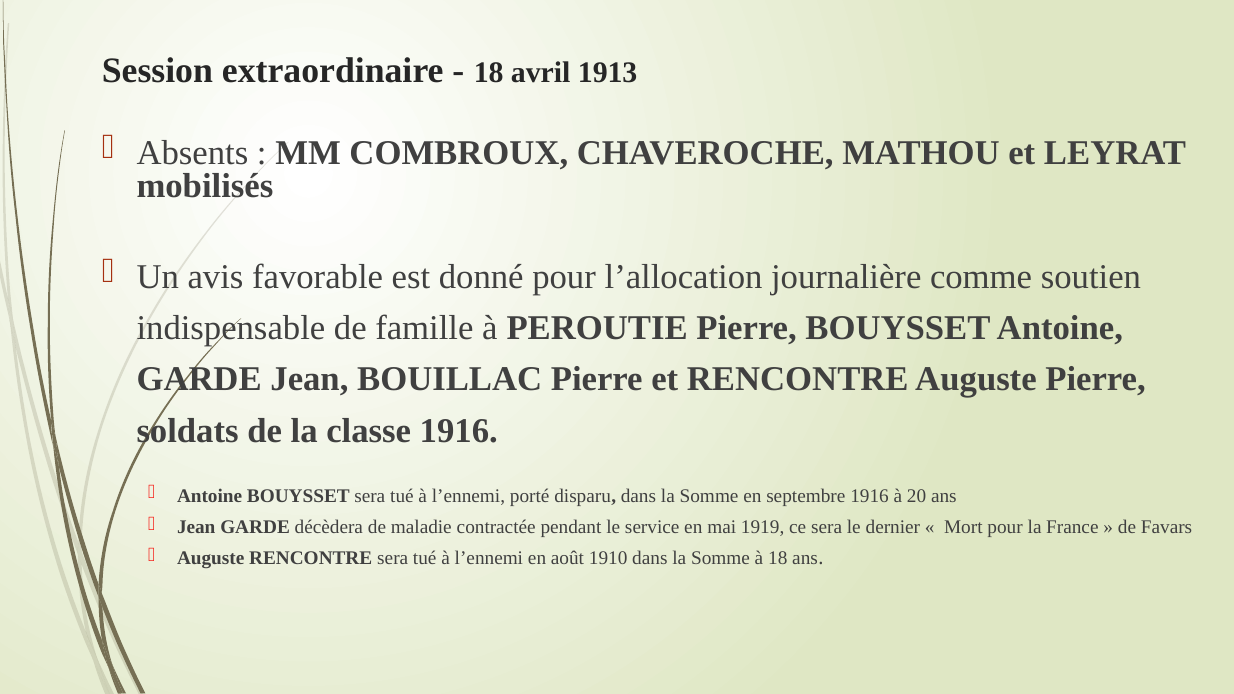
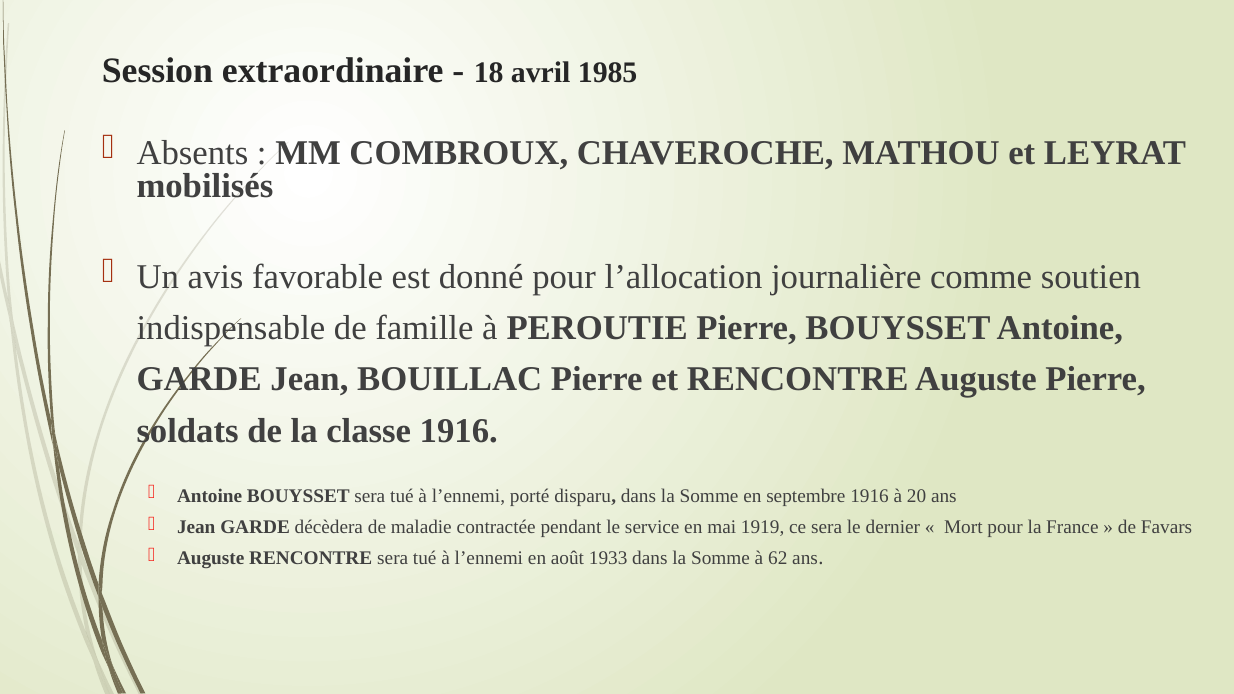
1913: 1913 -> 1985
1910: 1910 -> 1933
à 18: 18 -> 62
